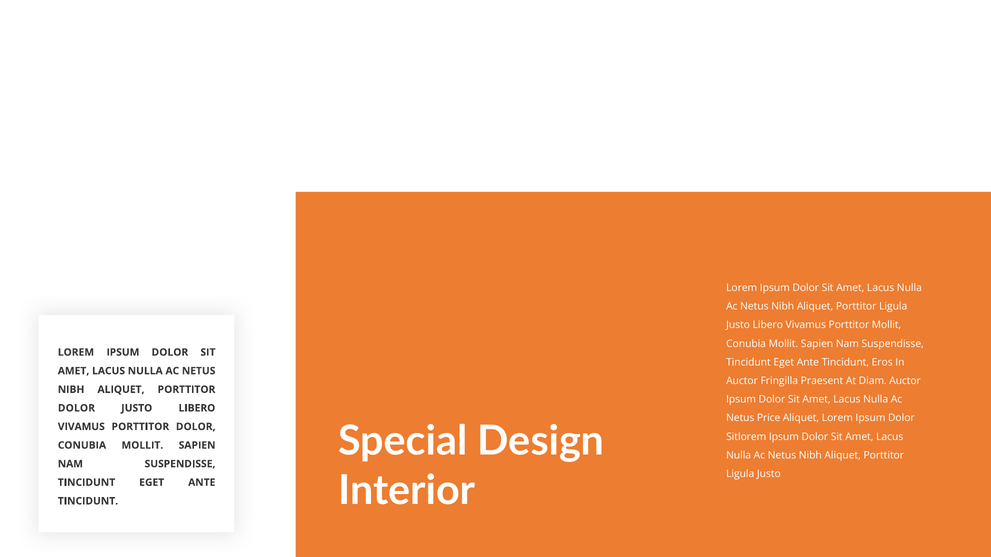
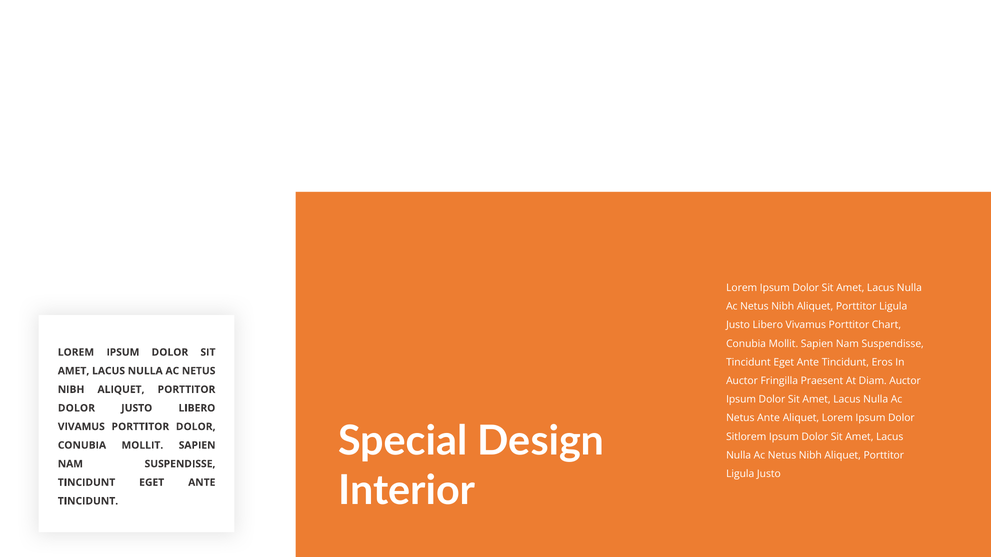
Porttitor Mollit: Mollit -> Chart
Netus Price: Price -> Ante
